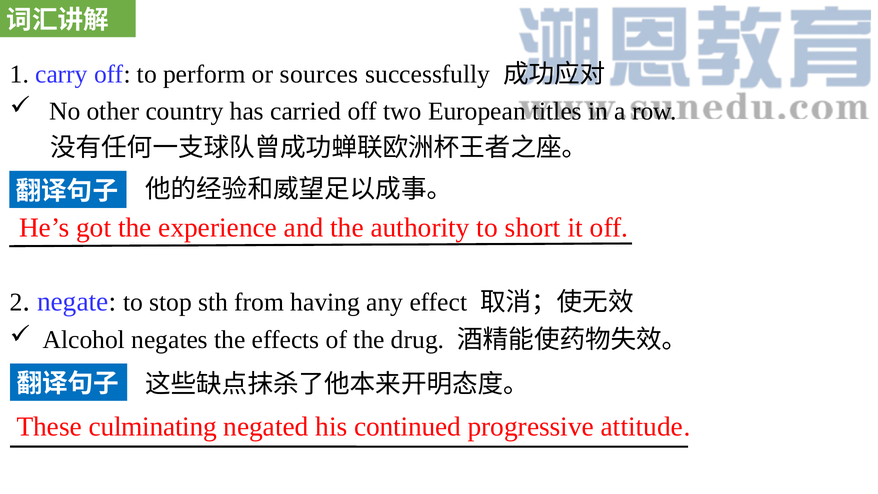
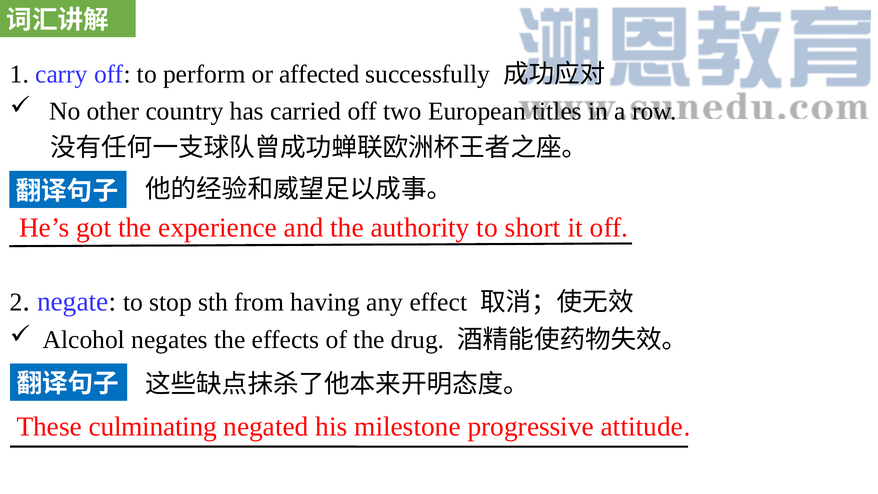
sources: sources -> affected
continued: continued -> milestone
